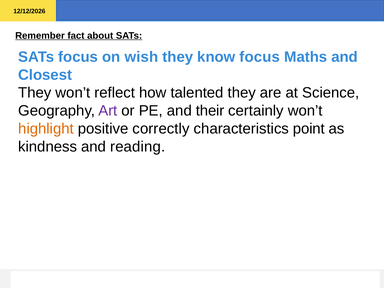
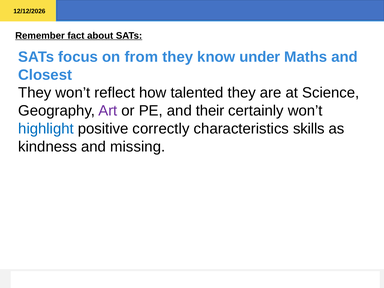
wish: wish -> from
know focus: focus -> under
highlight colour: orange -> blue
point: point -> skills
reading: reading -> missing
